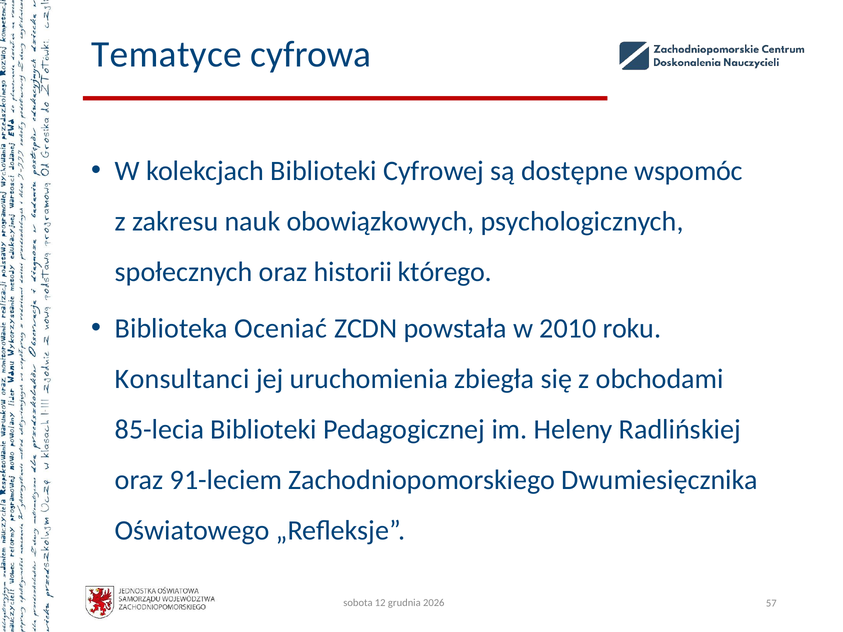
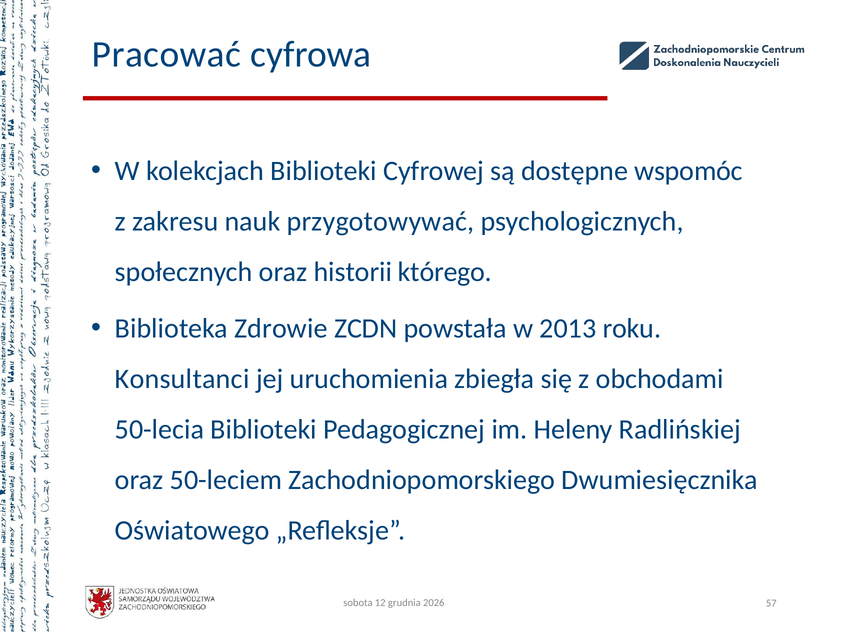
Tematyce: Tematyce -> Pracować
obowiązkowych: obowiązkowych -> przygotowywać
Oceniać: Oceniać -> Zdrowie
2010: 2010 -> 2013
85-lecia: 85-lecia -> 50-lecia
91-leciem: 91-leciem -> 50-leciem
